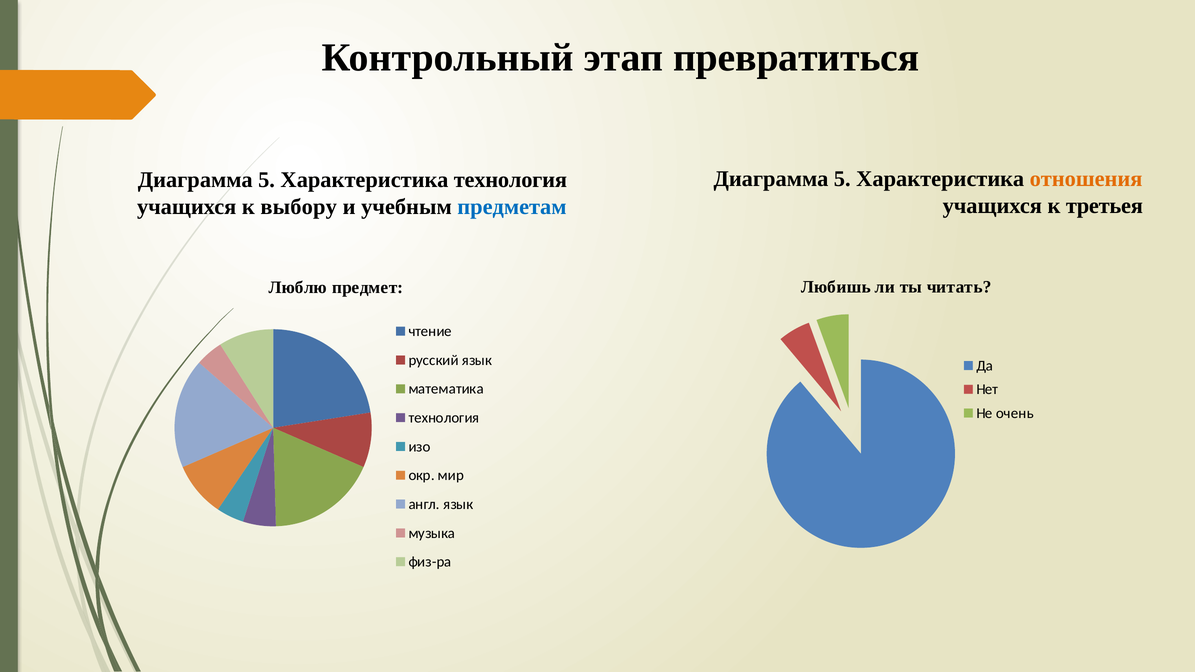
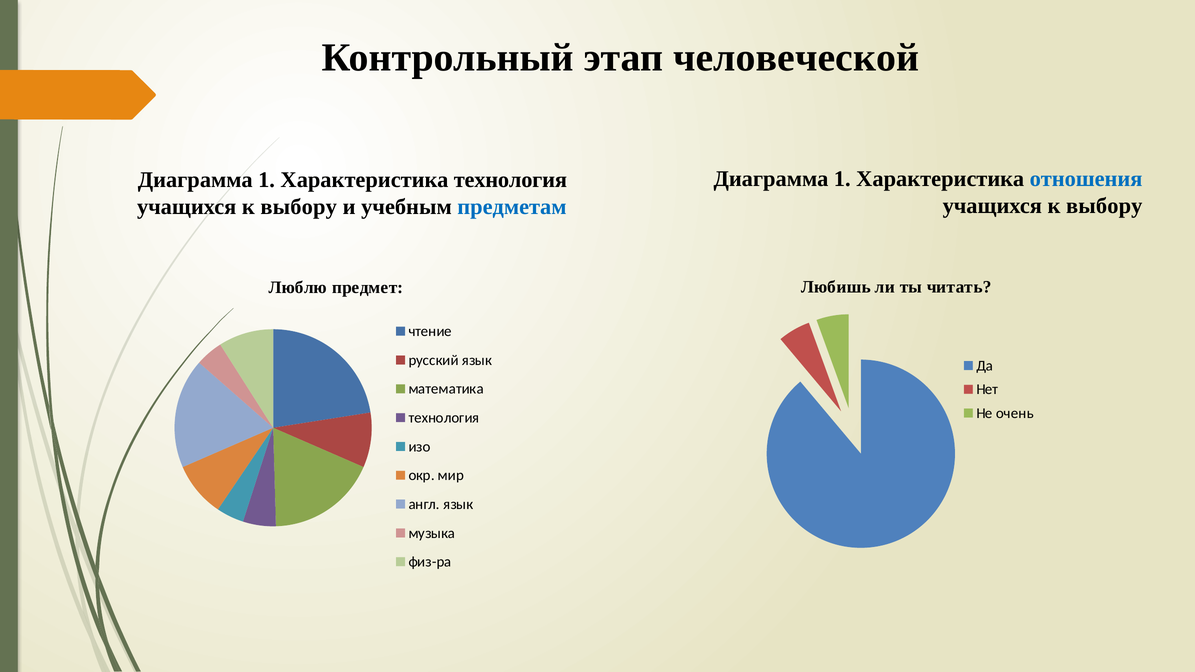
превратиться: превратиться -> человеческой
5 at (842, 179): 5 -> 1
отношения colour: orange -> blue
5 at (267, 180): 5 -> 1
третьея at (1104, 206): третьея -> выбору
